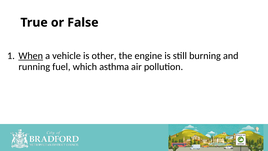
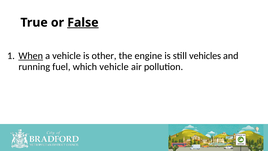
False underline: none -> present
burning: burning -> vehicles
which asthma: asthma -> vehicle
